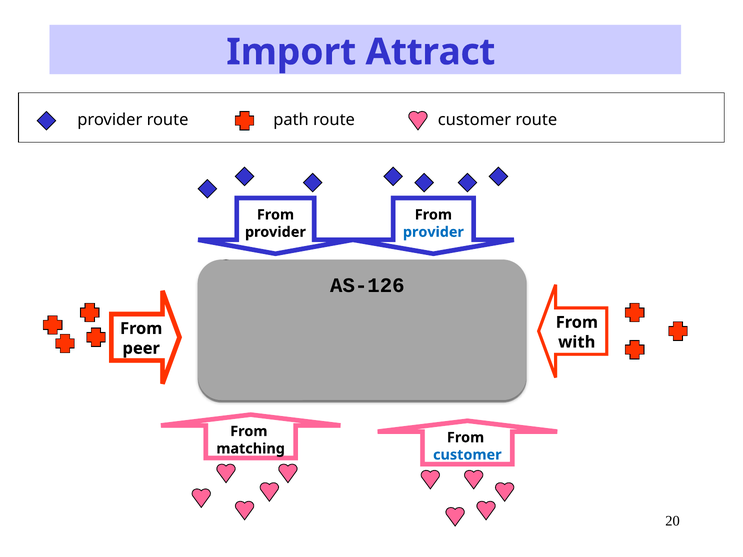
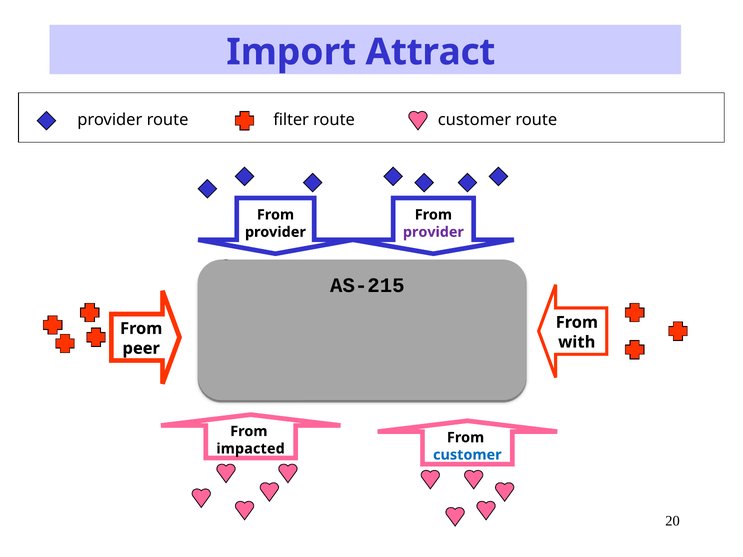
path: path -> filter
provider at (433, 232) colour: blue -> purple
AS-126: AS-126 -> AS-215
matching: matching -> impacted
